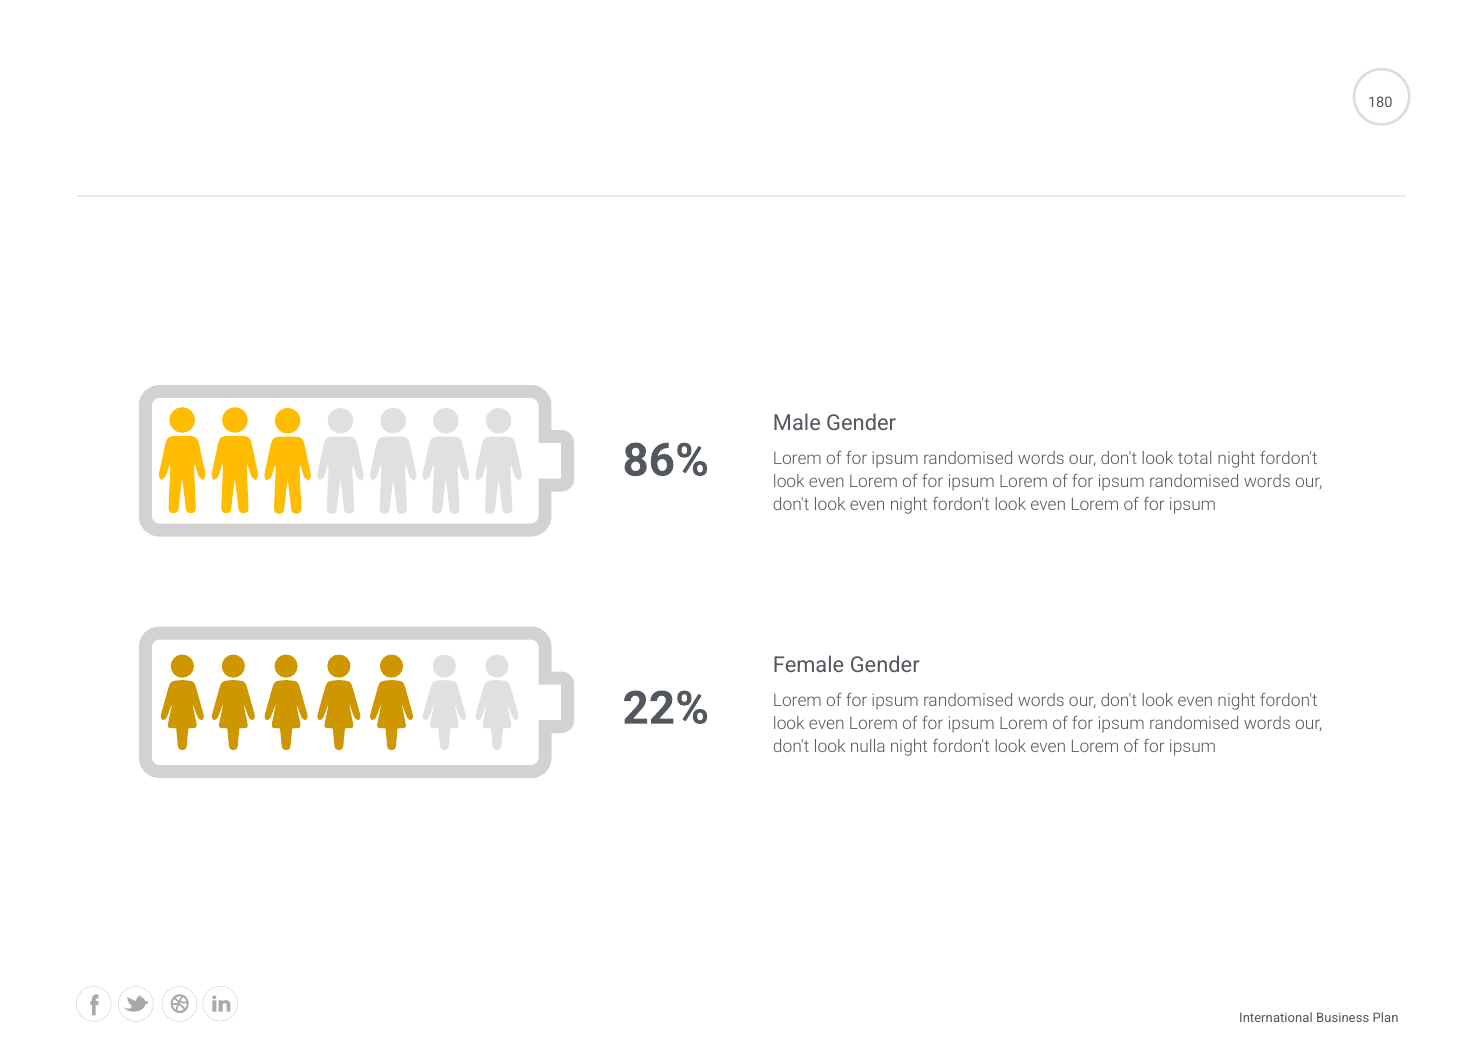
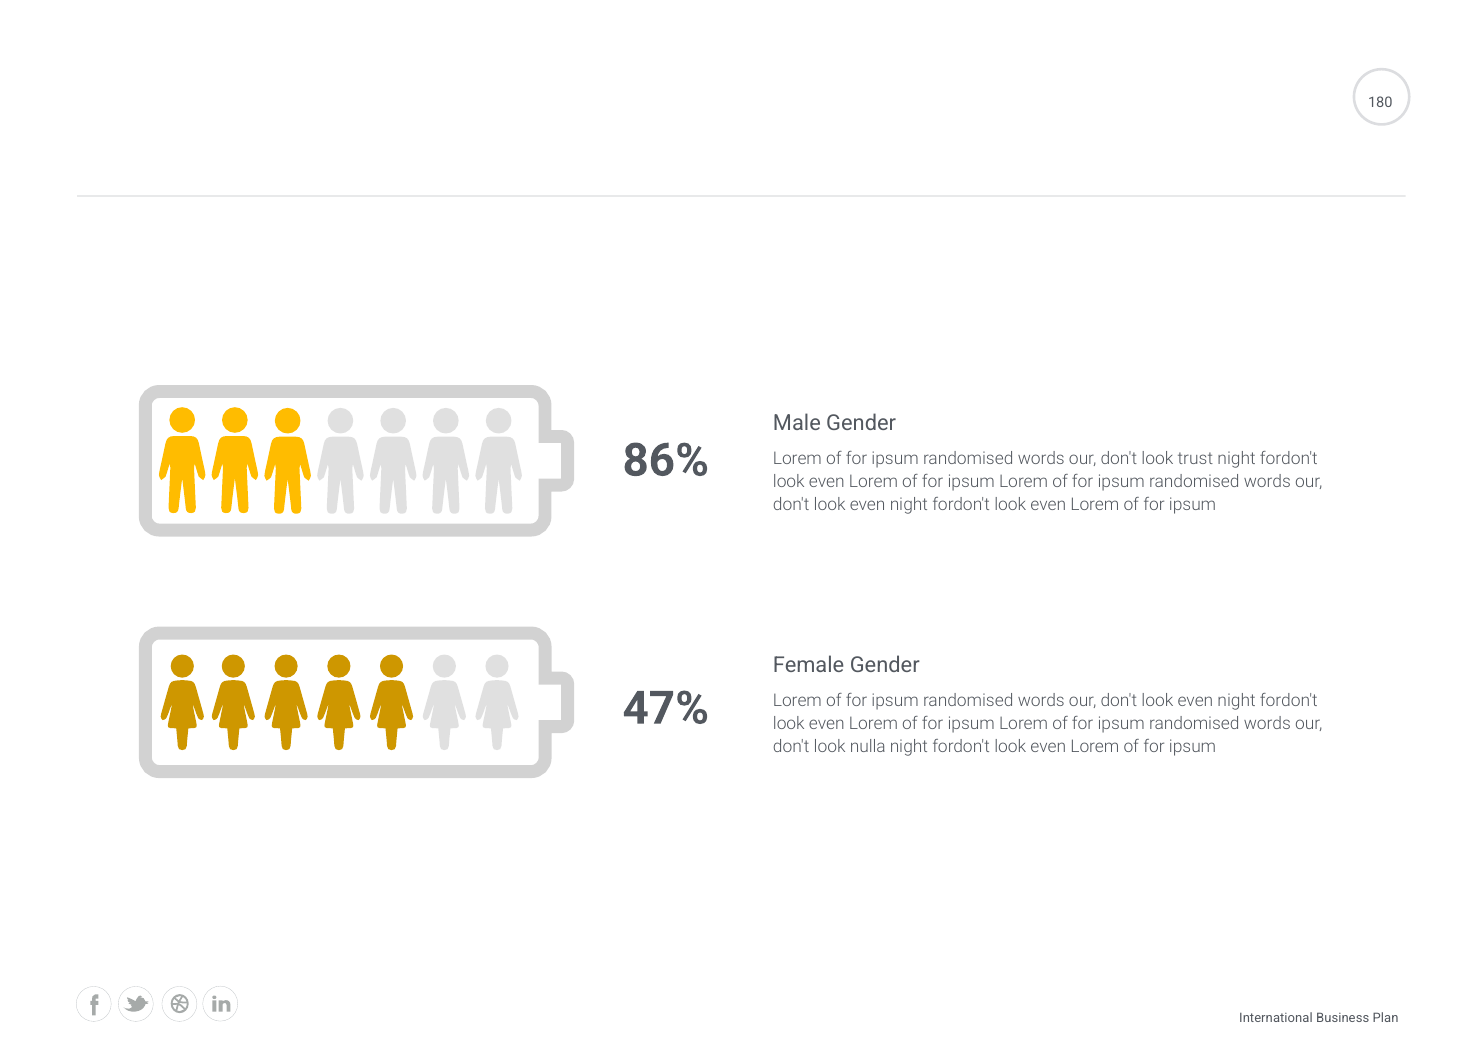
total: total -> trust
22%: 22% -> 47%
